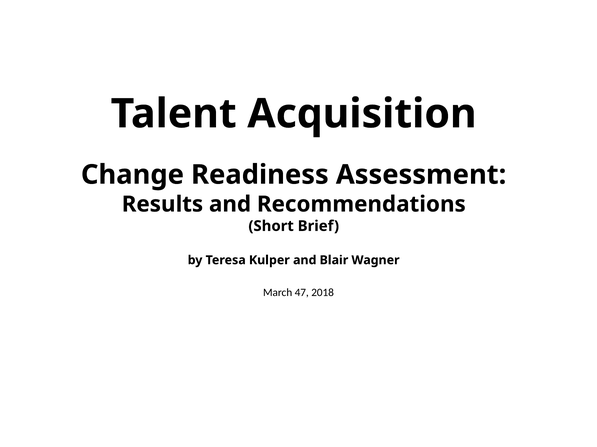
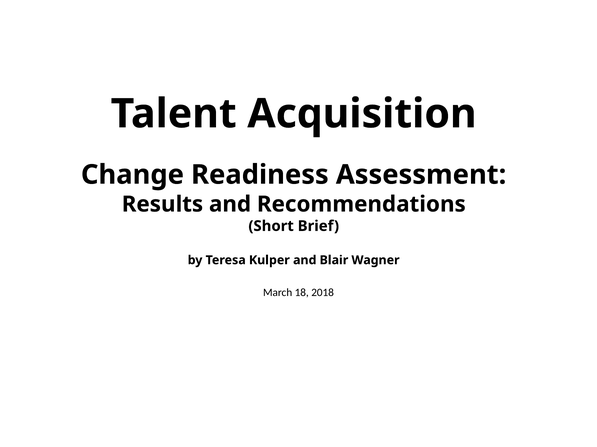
47: 47 -> 18
